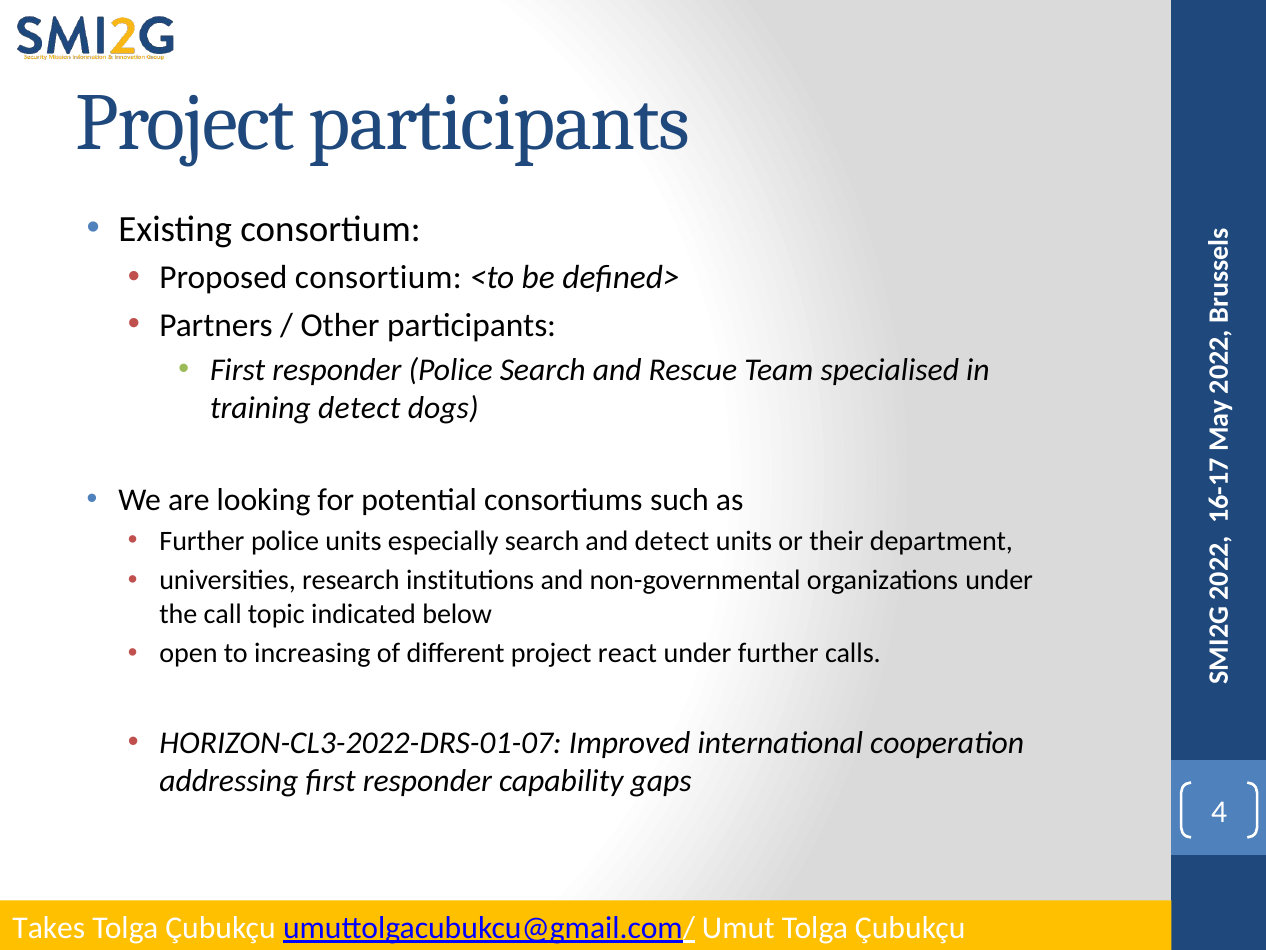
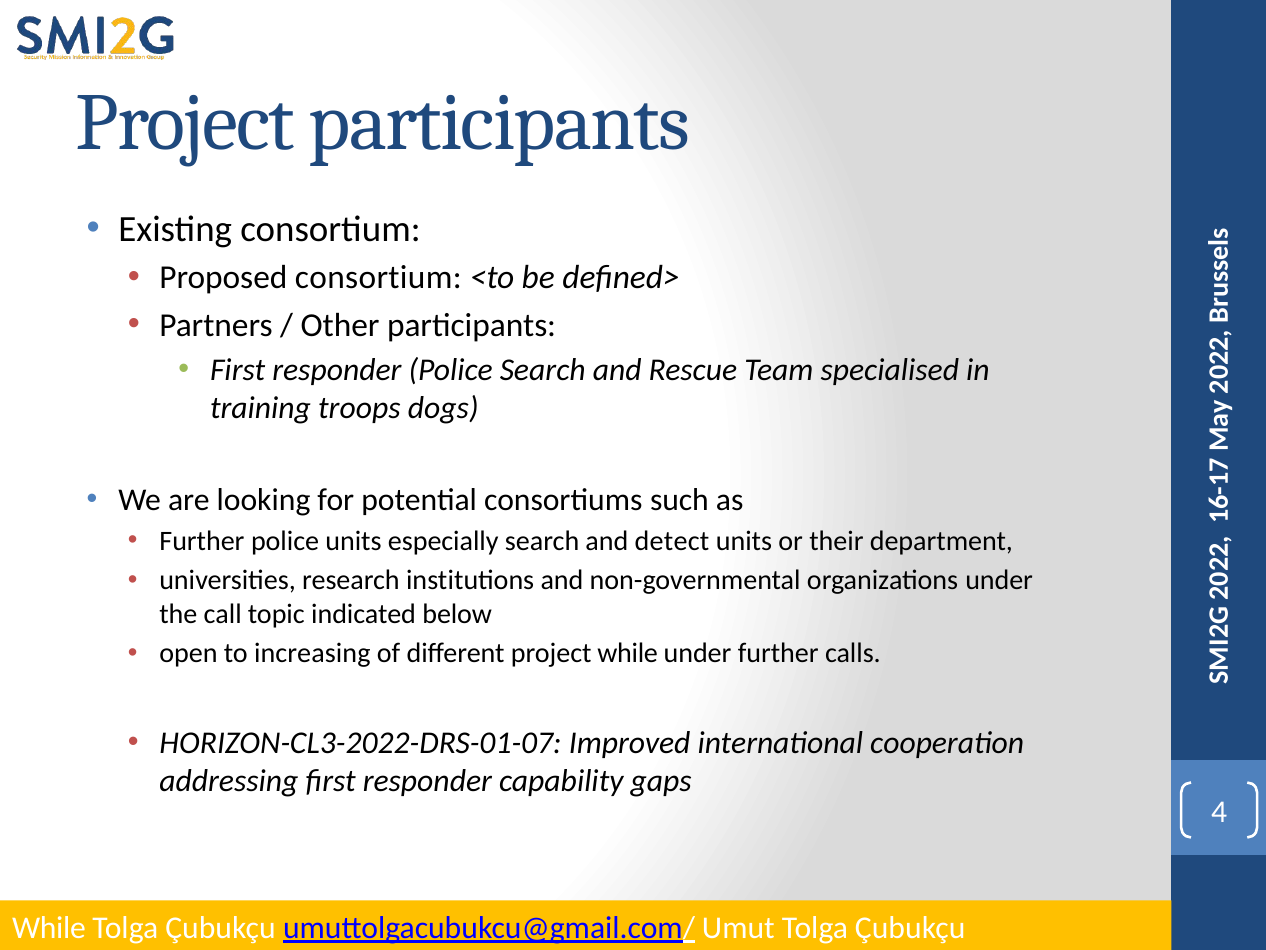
training detect: detect -> troops
project react: react -> while
Takes at (49, 927): Takes -> While
